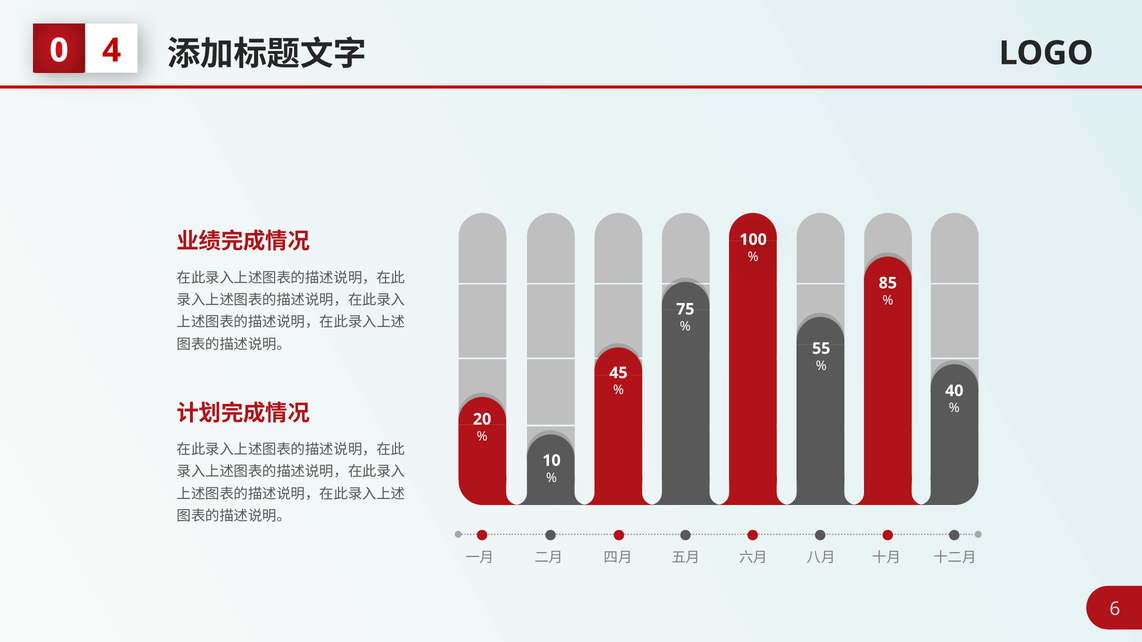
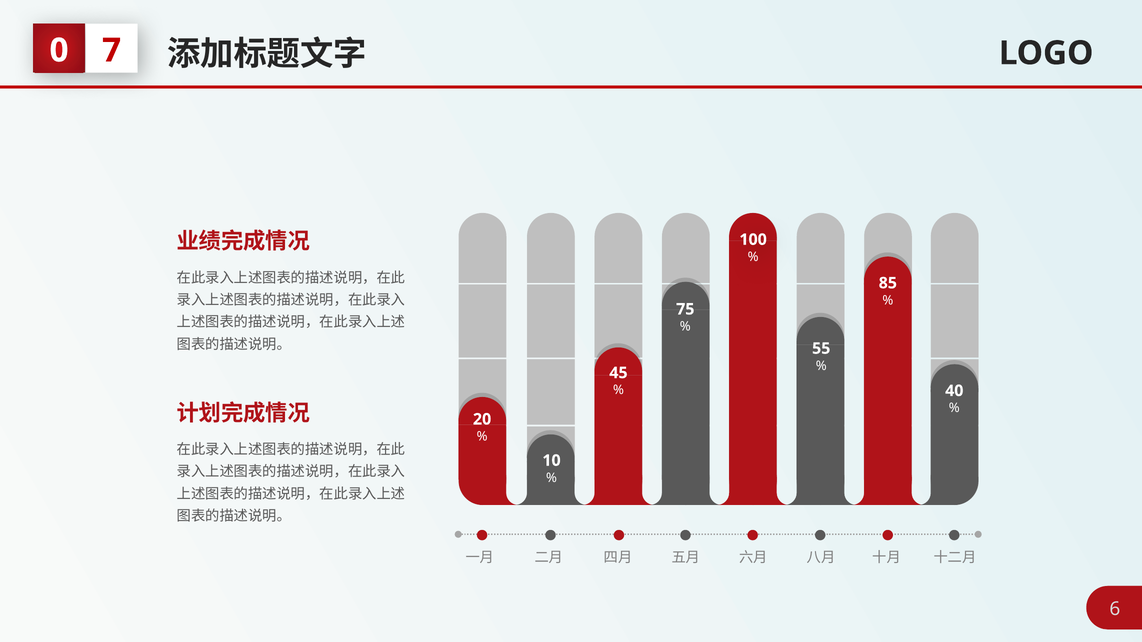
4: 4 -> 7
